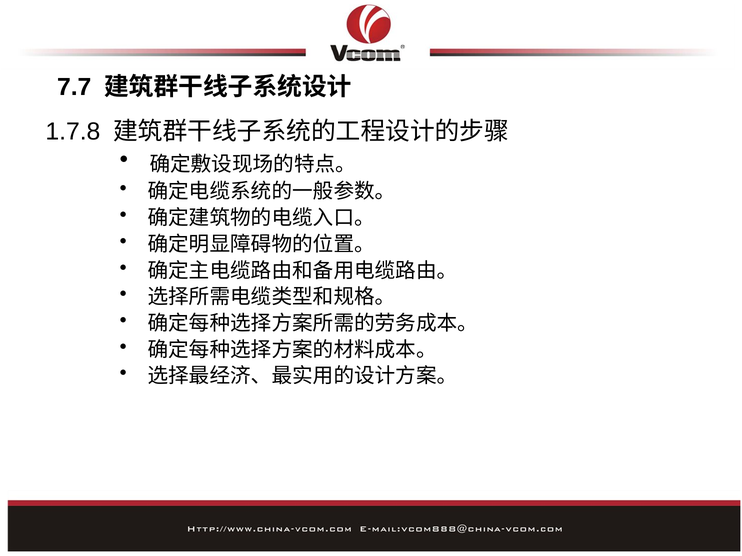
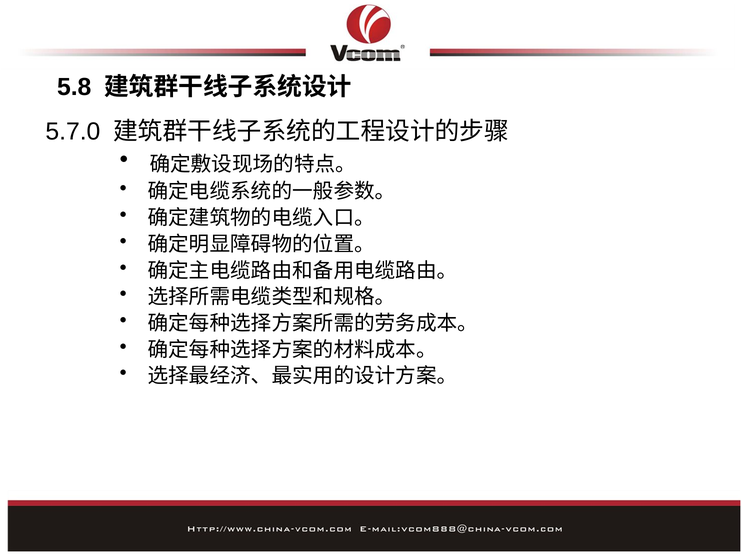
7.7: 7.7 -> 5.8
1.7.8: 1.7.8 -> 5.7.0
